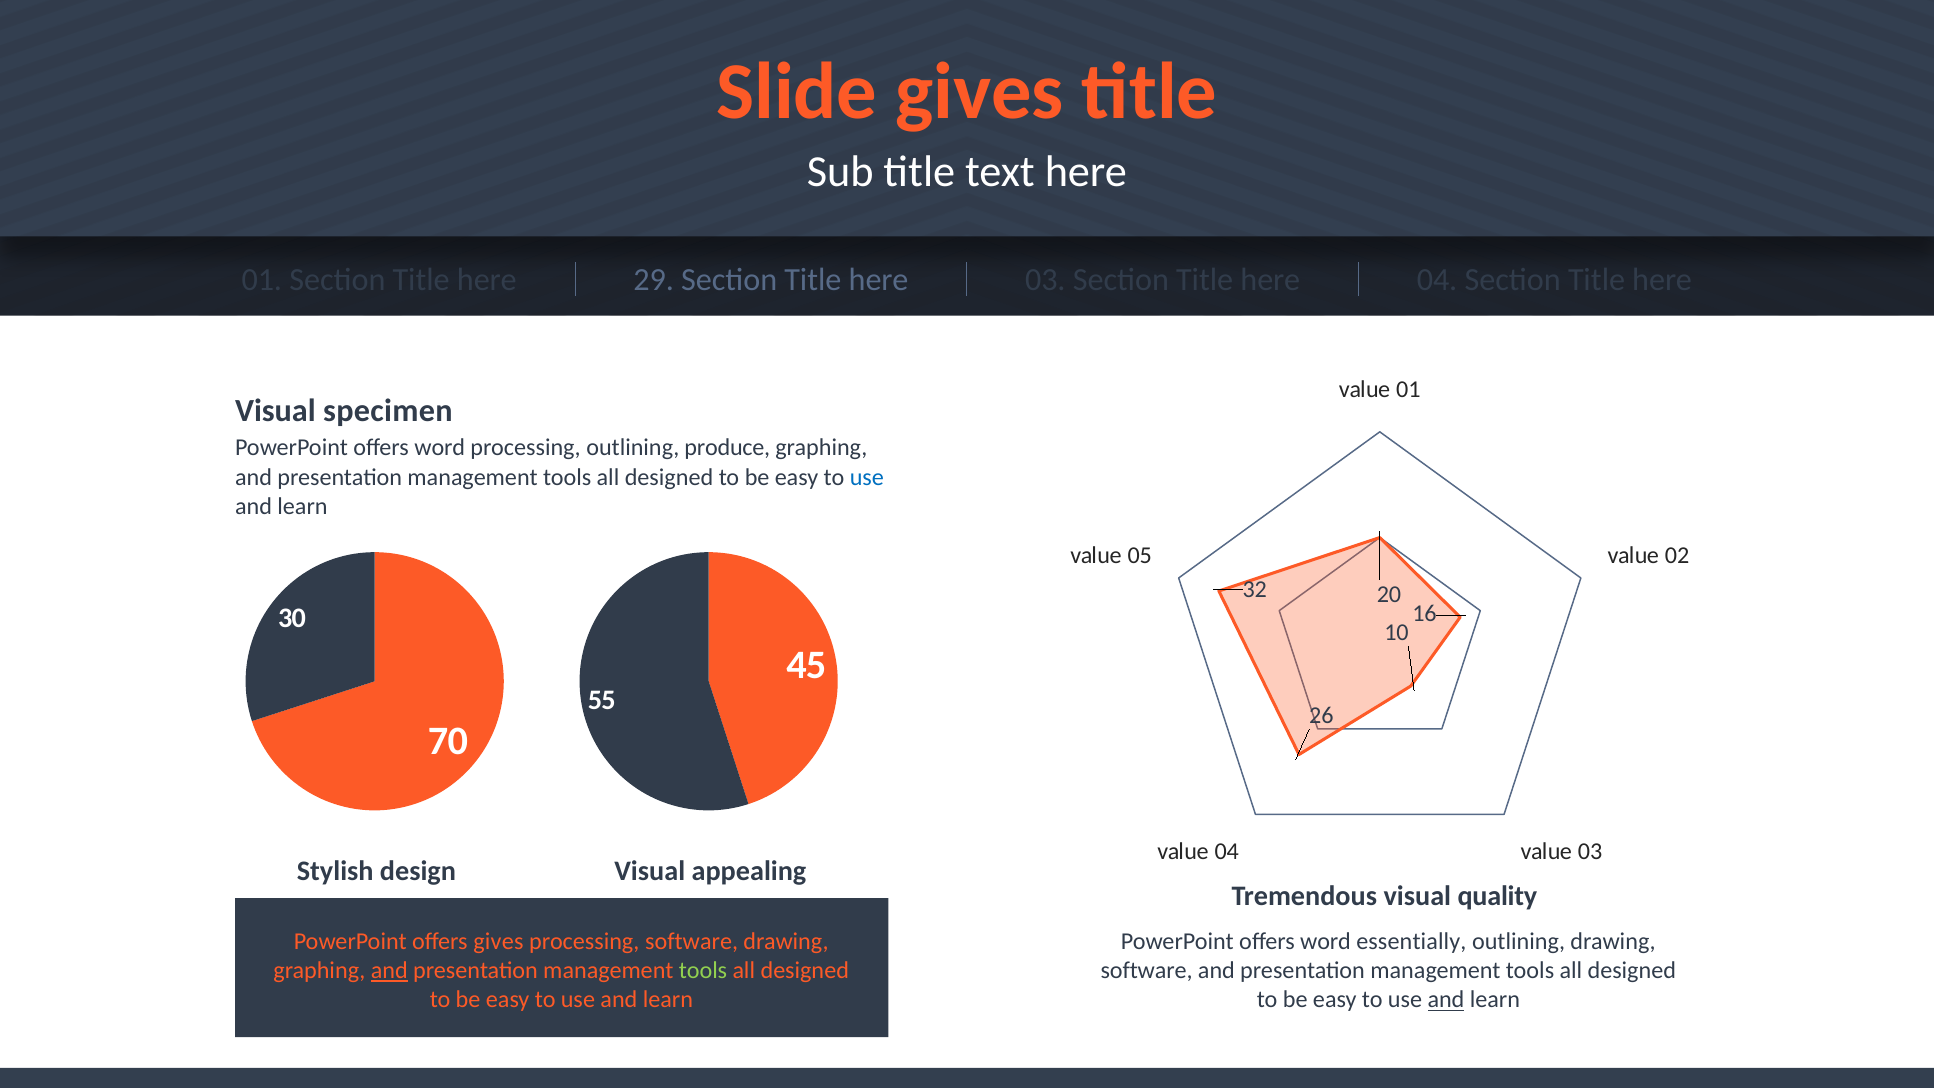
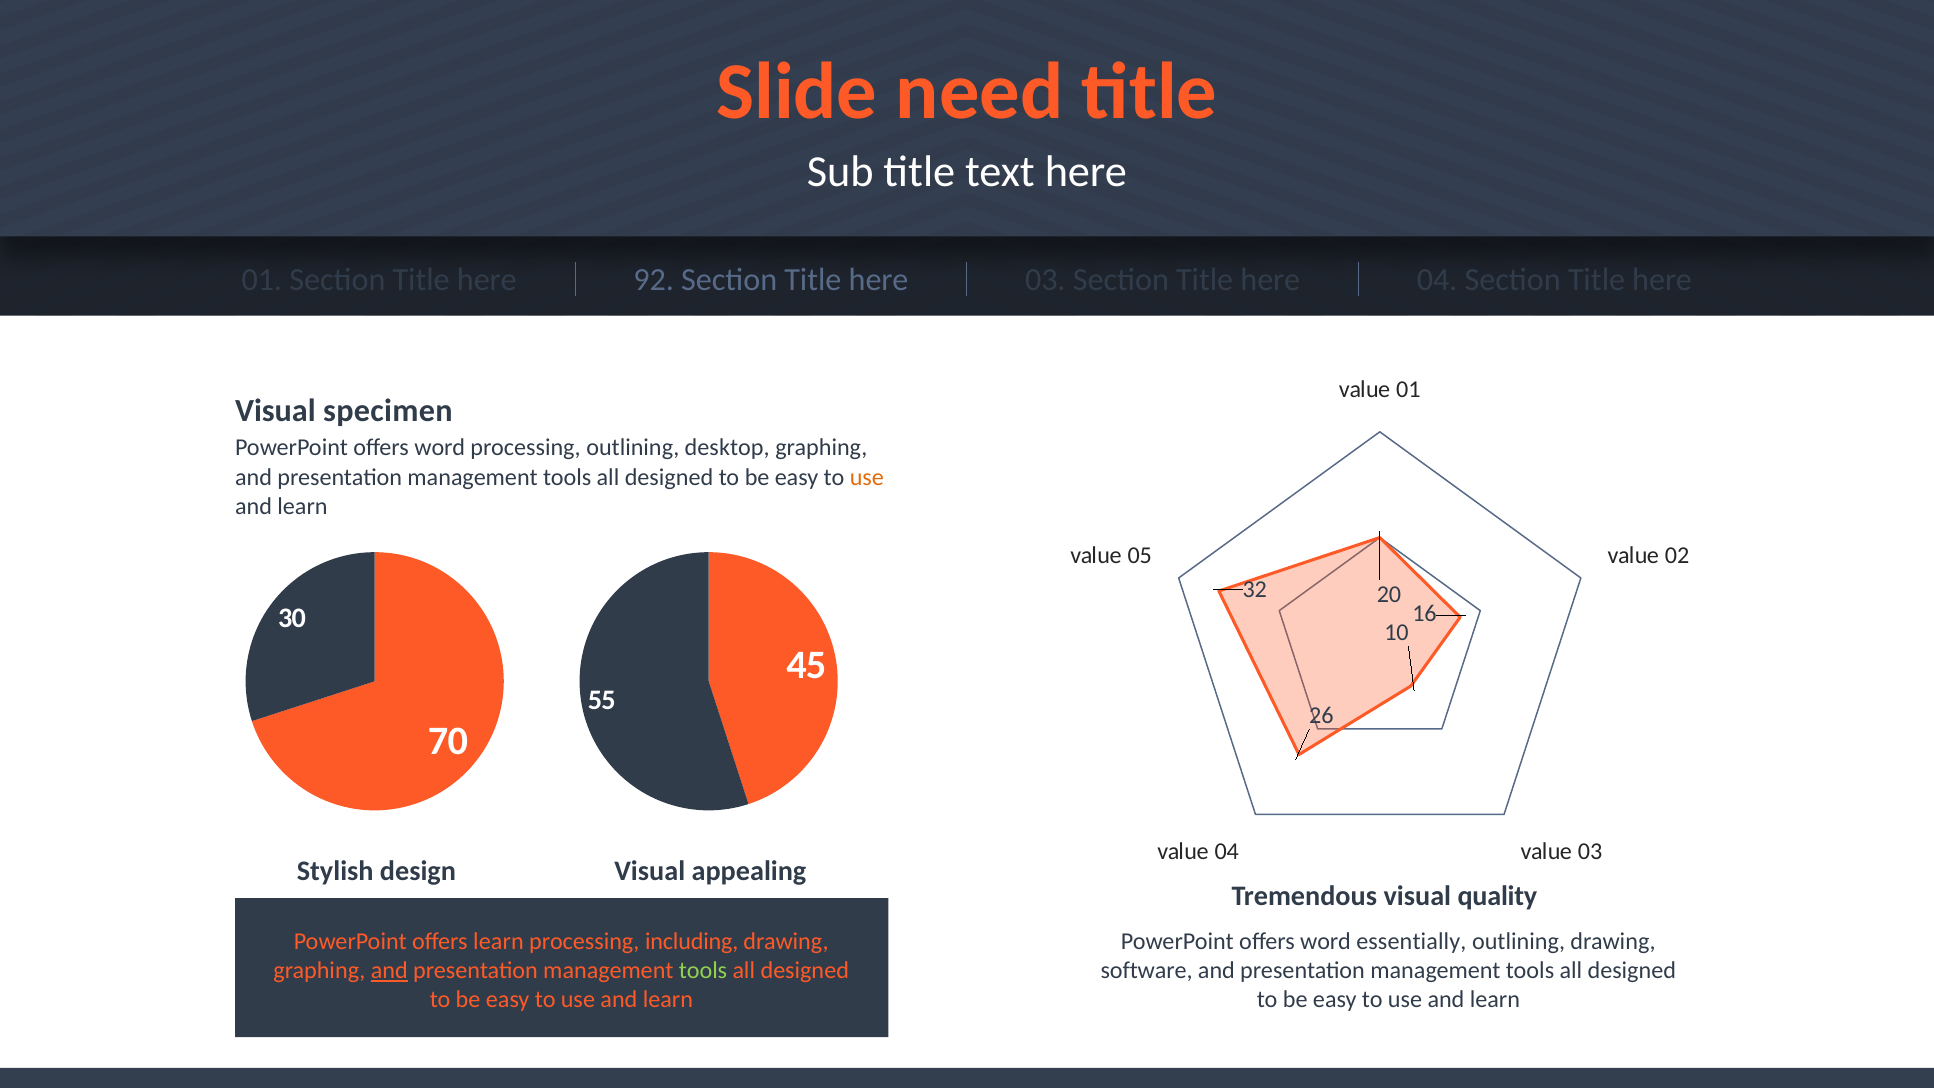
Slide gives: gives -> need
29: 29 -> 92
produce: produce -> desktop
use at (867, 477) colour: blue -> orange
offers gives: gives -> learn
processing software: software -> including
and at (1446, 1000) underline: present -> none
